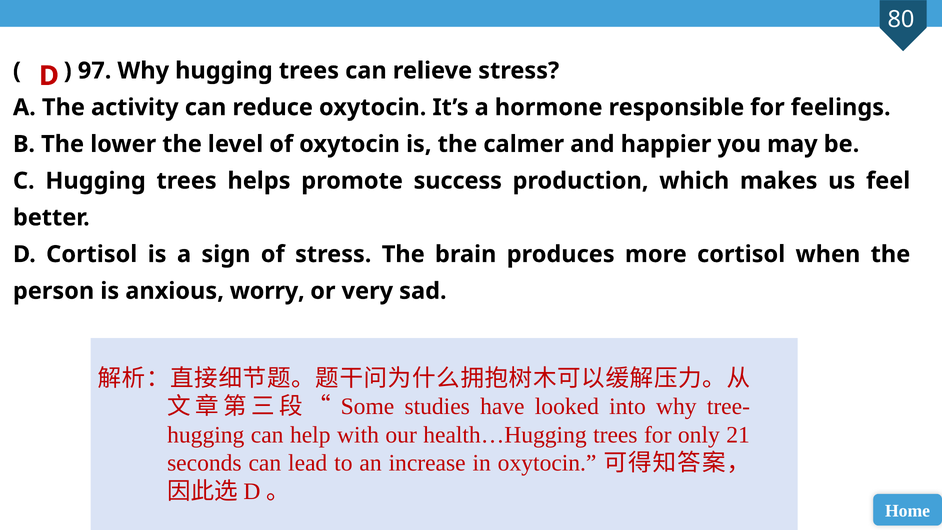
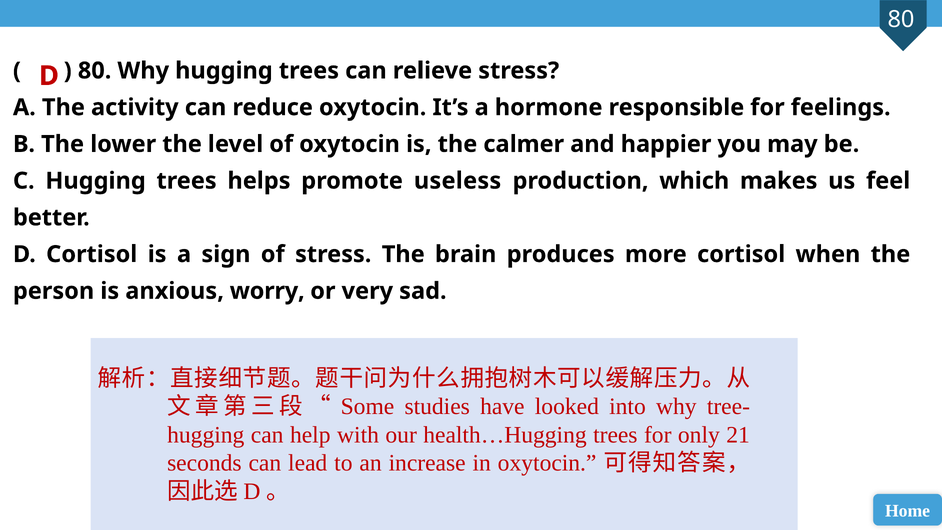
97 at (95, 71): 97 -> 80
success: success -> useless
